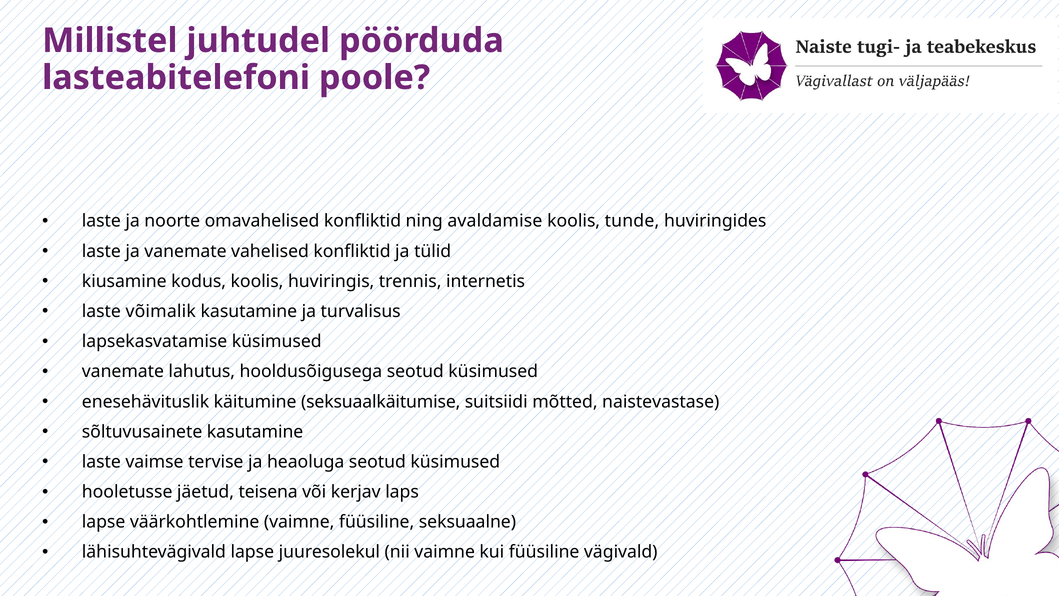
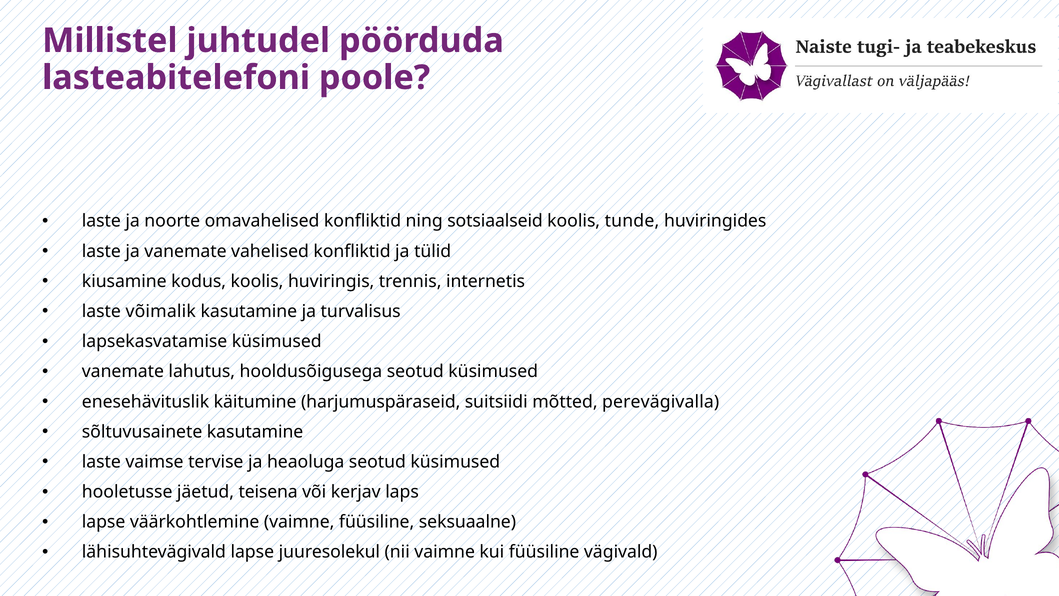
avaldamise: avaldamise -> sotsiaalseid
seksuaalkäitumise: seksuaalkäitumise -> harjumuspäraseid
naistevastase: naistevastase -> perevägivalla
